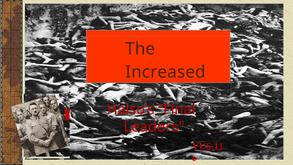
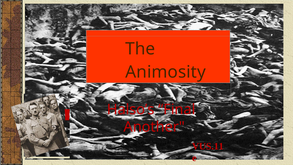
Increased: Increased -> Animosity
Leaders: Leaders -> Another
